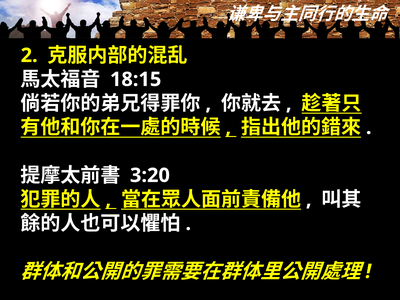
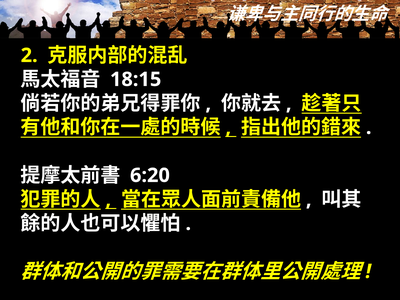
3:20: 3:20 -> 6:20
